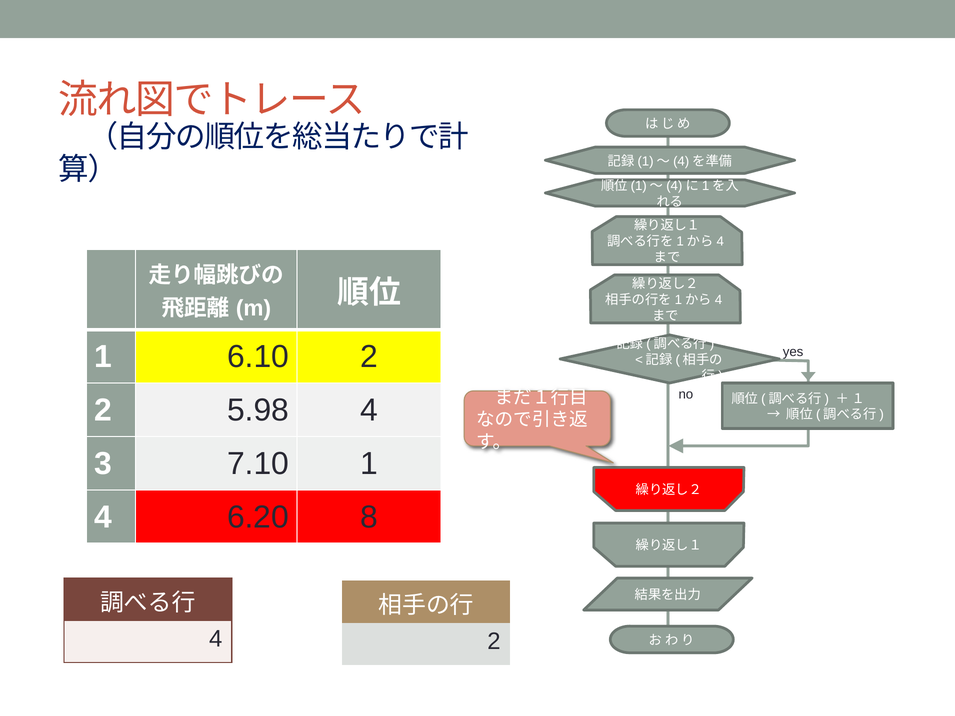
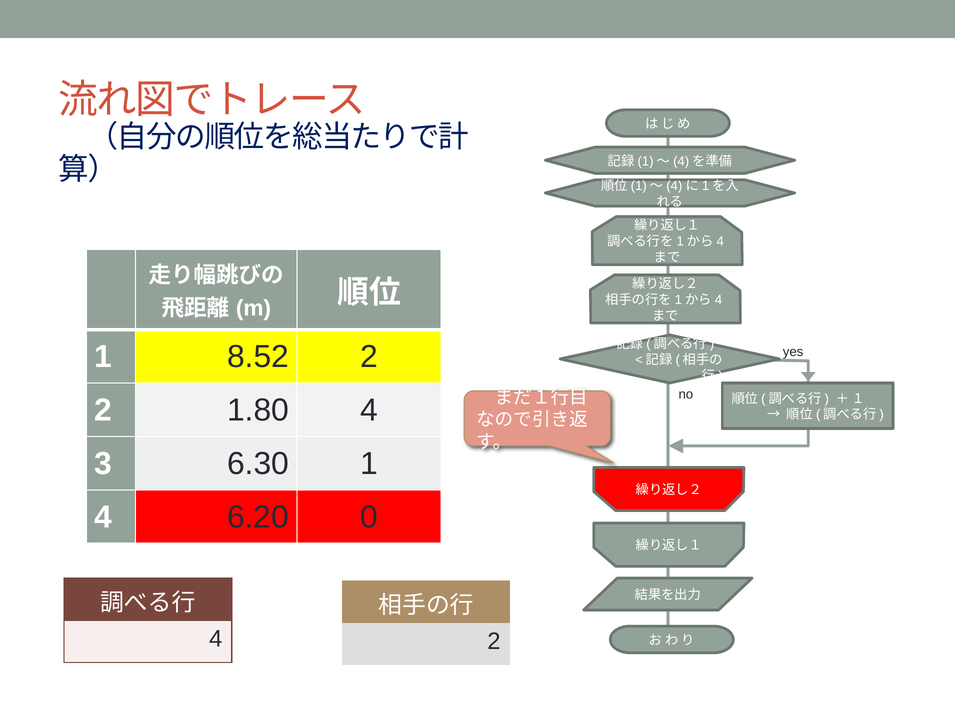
6.10: 6.10 -> 8.52
5.98: 5.98 -> 1.80
7.10: 7.10 -> 6.30
8: 8 -> 0
